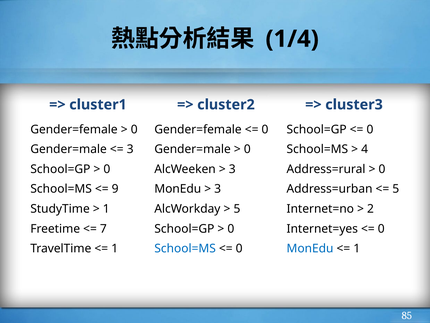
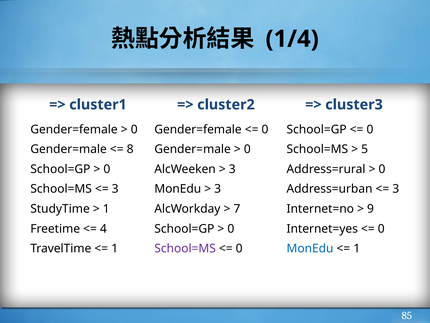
3 at (130, 149): 3 -> 8
4: 4 -> 5
9 at (115, 189): 9 -> 3
5 at (396, 189): 5 -> 3
5 at (237, 209): 5 -> 7
2: 2 -> 9
7: 7 -> 4
School=MS at (185, 248) colour: blue -> purple
